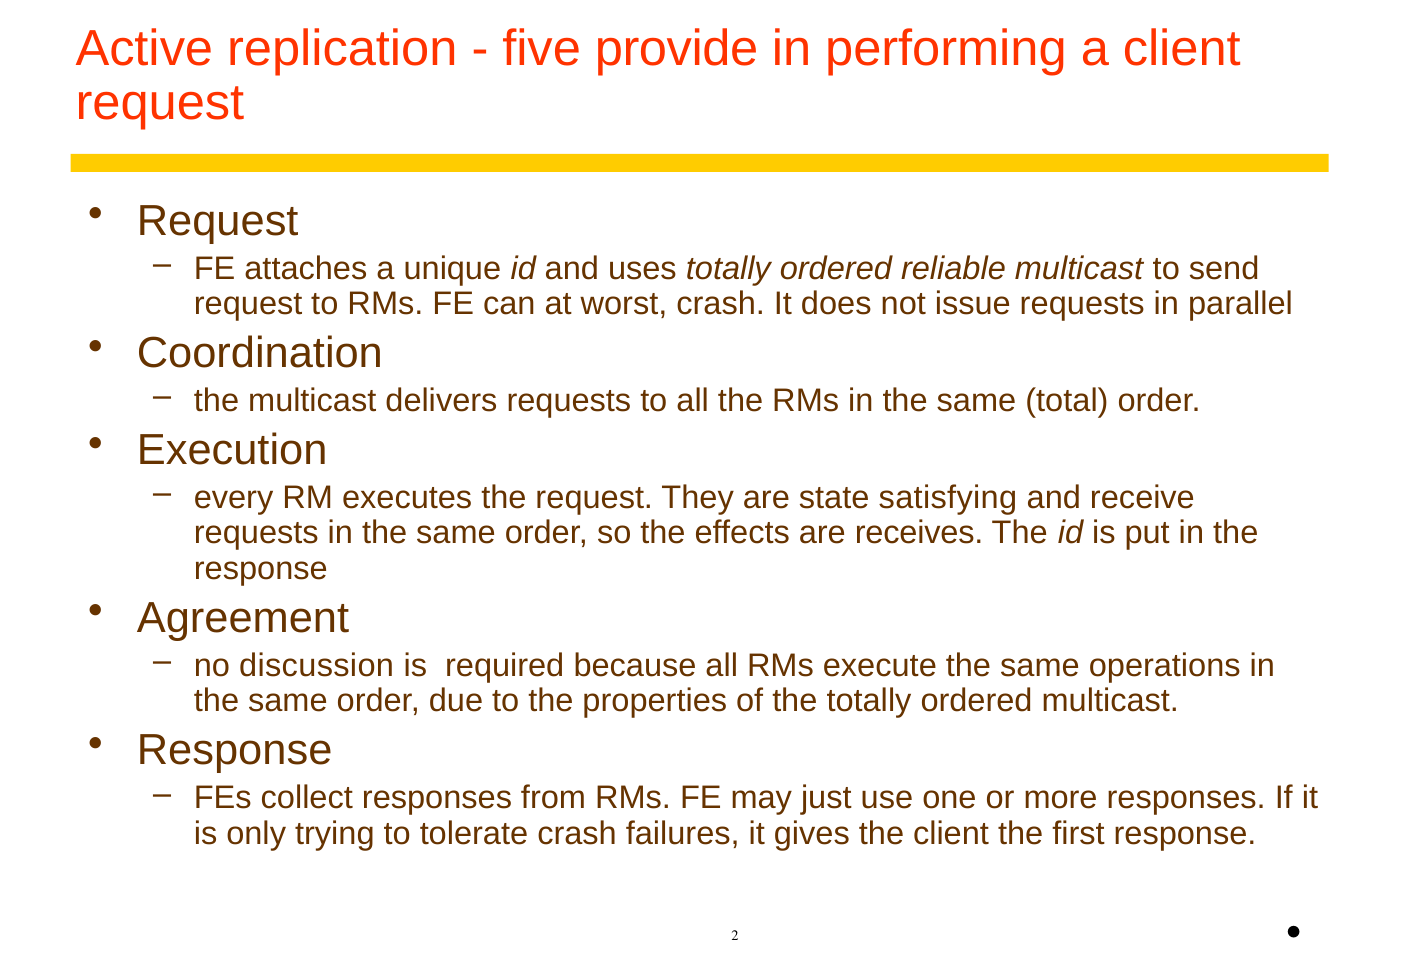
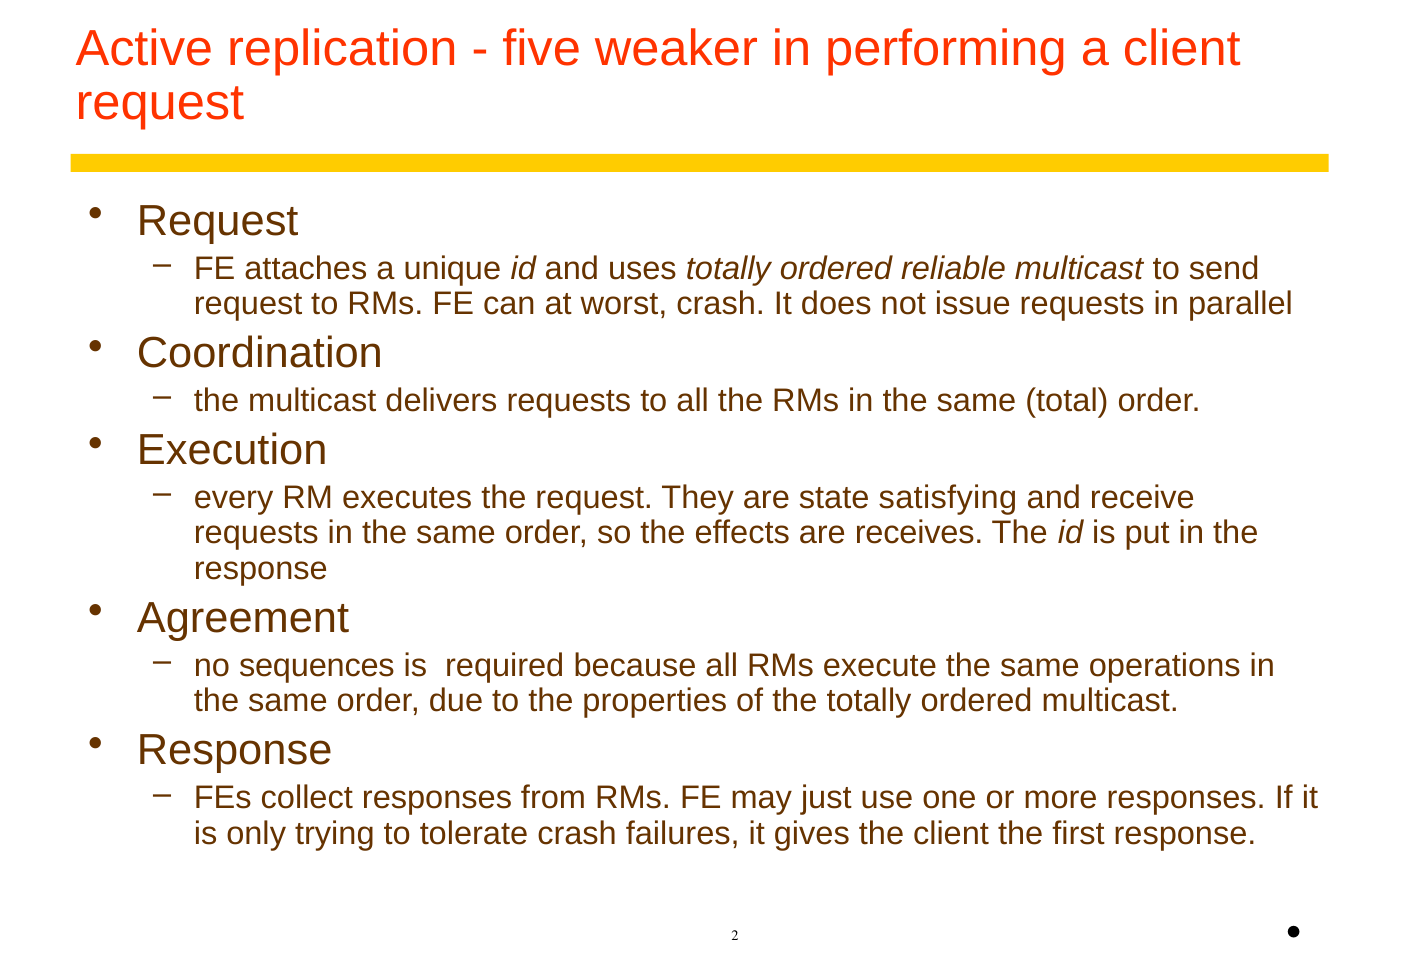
provide: provide -> weaker
discussion: discussion -> sequences
